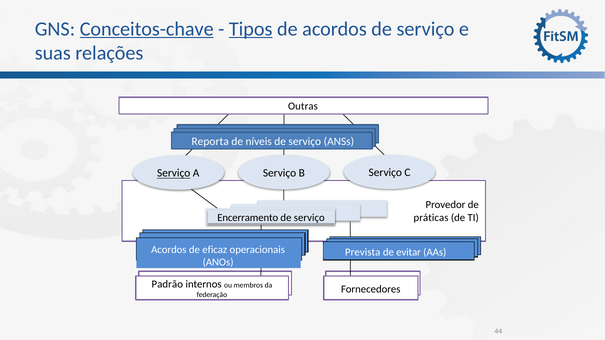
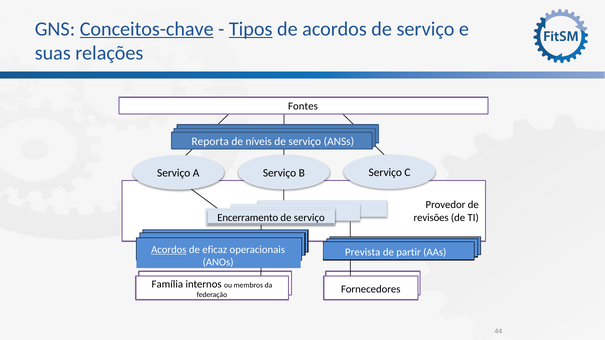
Outras: Outras -> Fontes
Serviço at (174, 173) underline: present -> none
práticas: práticas -> revisões
Acordos at (169, 250) underline: none -> present
evitar: evitar -> partir
Padrão: Padrão -> Família
